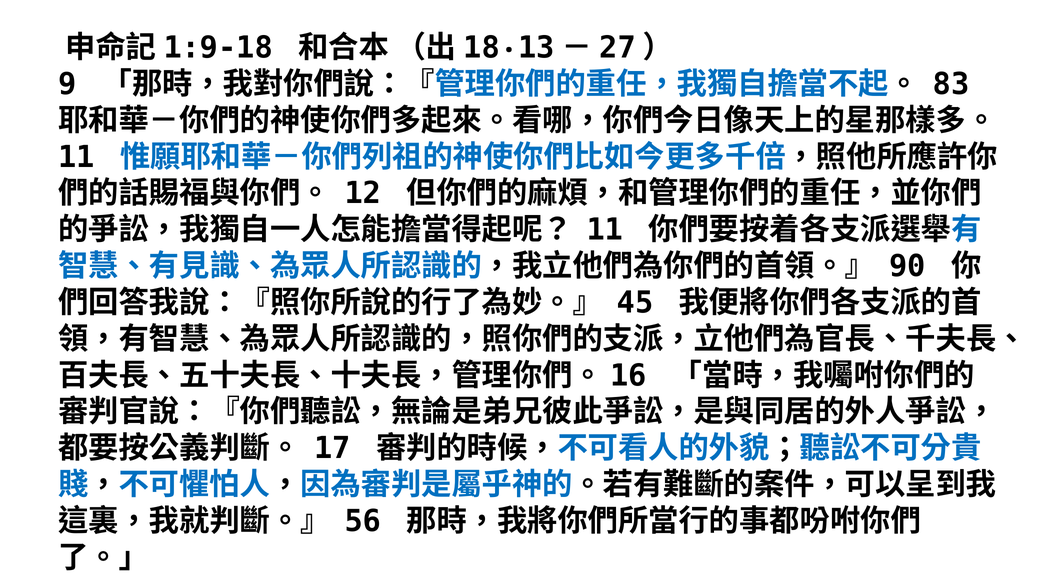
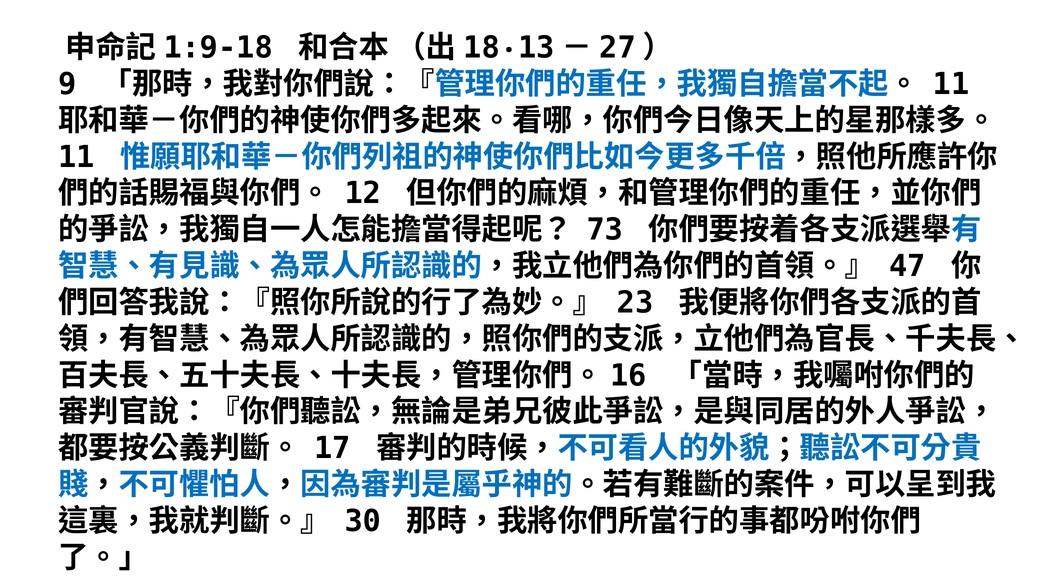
83 at (951, 84): 83 -> 11
11 at (605, 230): 11 -> 73
90: 90 -> 47
45: 45 -> 23
56: 56 -> 30
